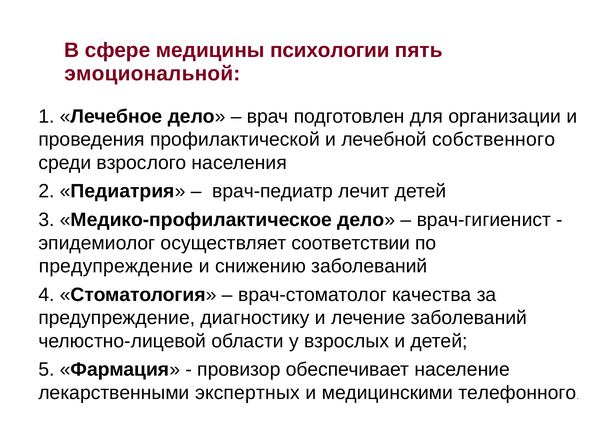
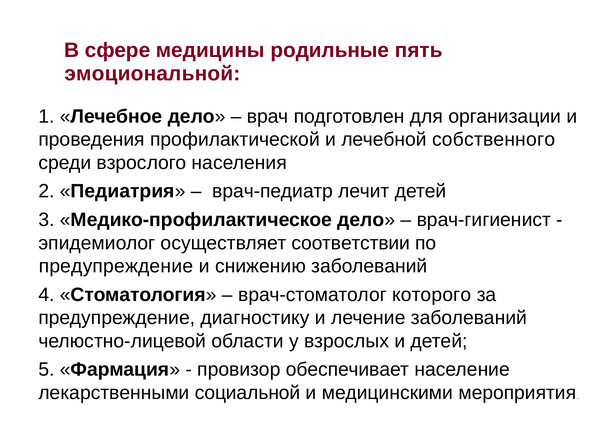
психологии: психологии -> родильные
качества: качества -> которого
экспертных: экспертных -> социальной
телефонного: телефонного -> мероприятия
